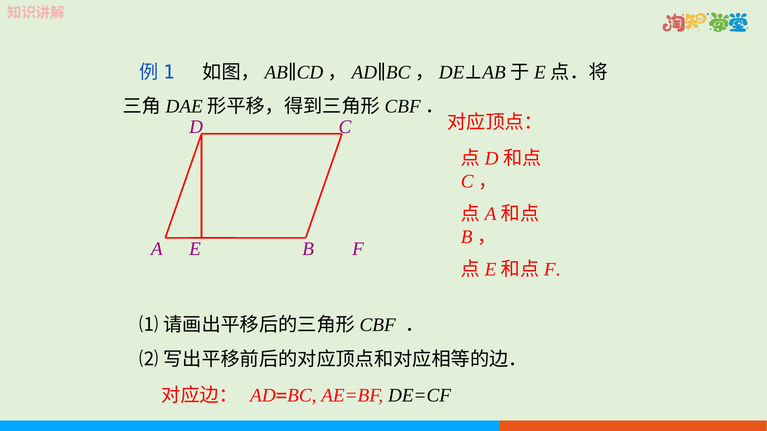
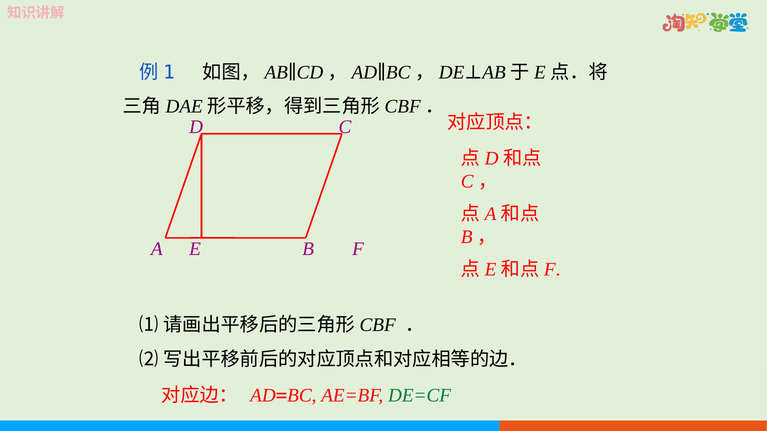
DE=CF colour: black -> green
